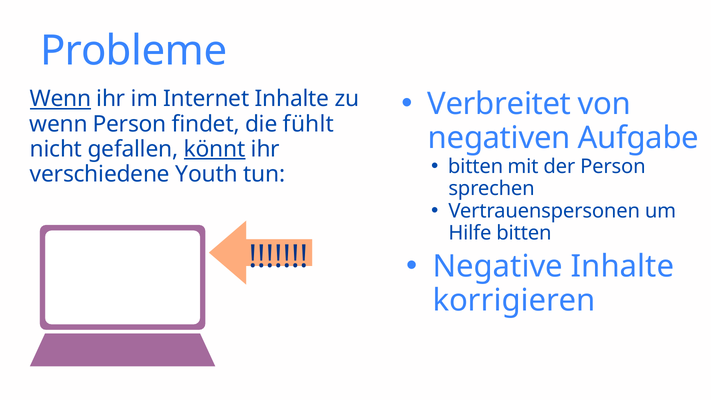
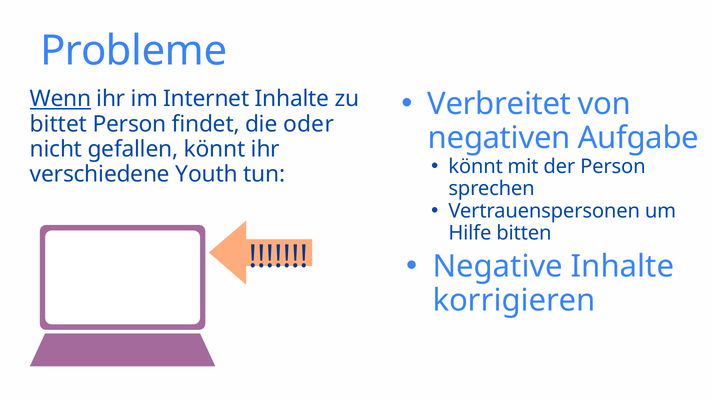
wenn at (59, 124): wenn -> bittet
fühlt: fühlt -> oder
könnt at (215, 149) underline: present -> none
bitten at (476, 166): bitten -> könnt
